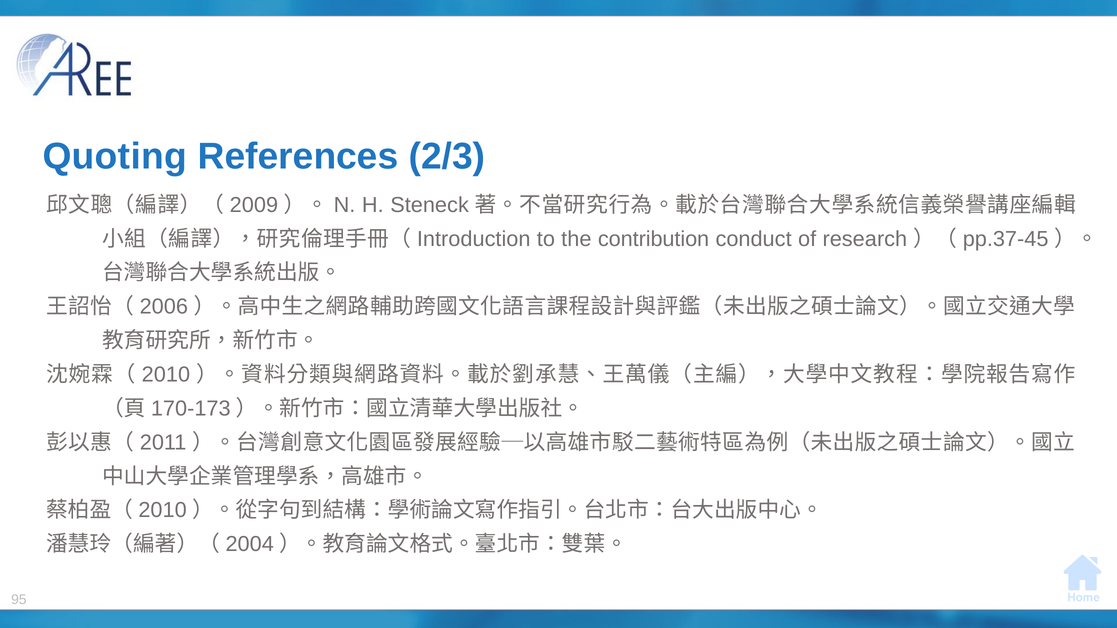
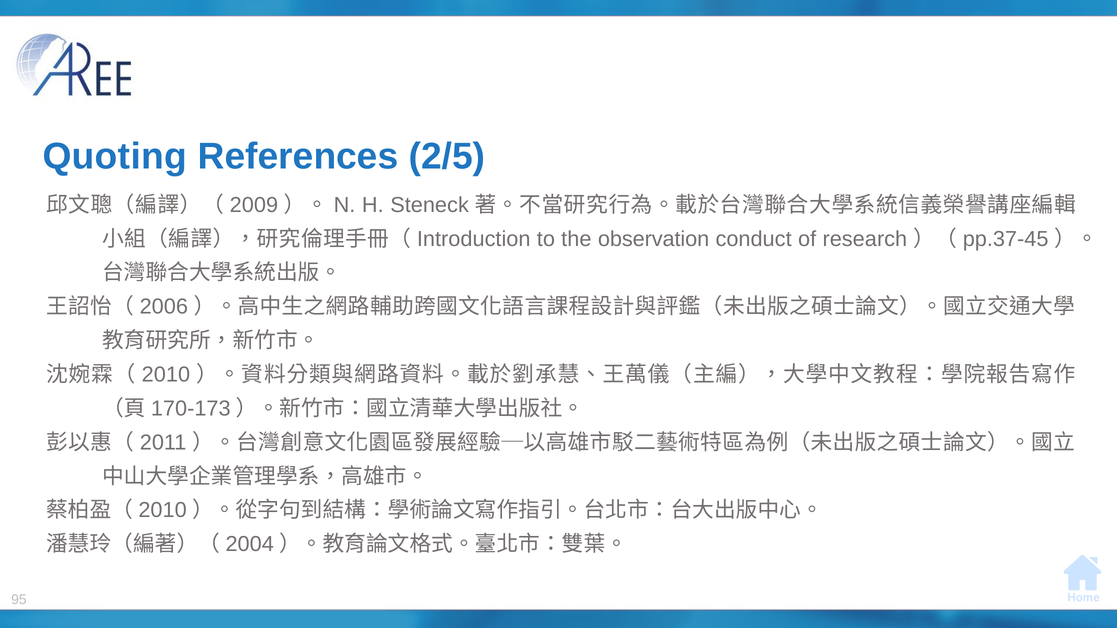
2/3: 2/3 -> 2/5
contribution: contribution -> observation
